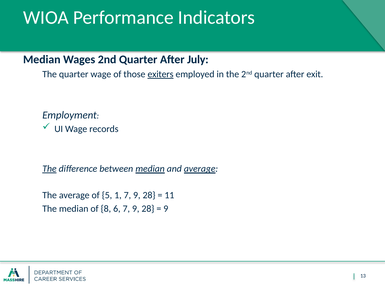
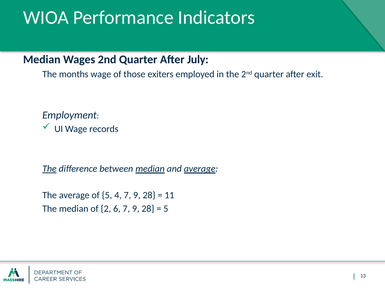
The quarter: quarter -> months
exiters underline: present -> none
5 1: 1 -> 4
8: 8 -> 2
9 at (166, 208): 9 -> 5
